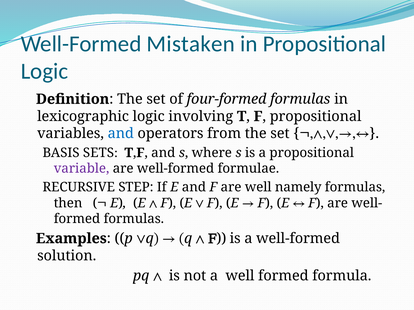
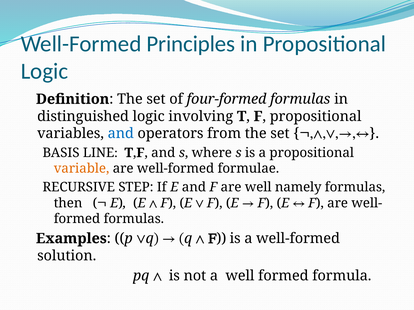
Mistaken: Mistaken -> Principles
lexicographic: lexicographic -> distinguished
SETS: SETS -> LINE
variable colour: purple -> orange
